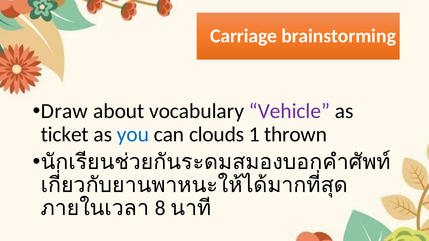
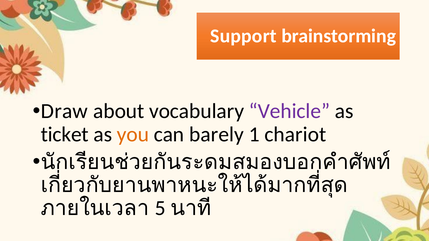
Carriage: Carriage -> Support
you colour: blue -> orange
clouds: clouds -> barely
thrown: thrown -> chariot
8: 8 -> 5
